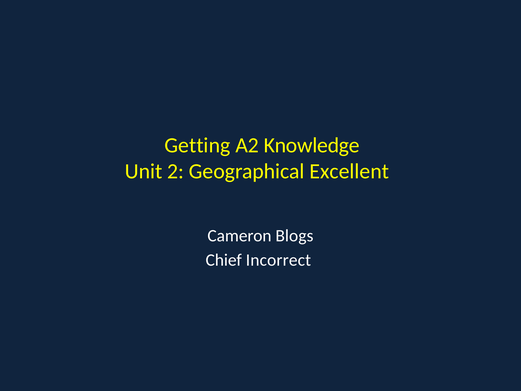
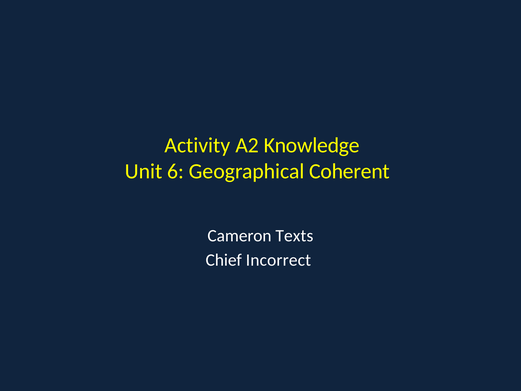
Getting: Getting -> Activity
2: 2 -> 6
Excellent: Excellent -> Coherent
Blogs: Blogs -> Texts
